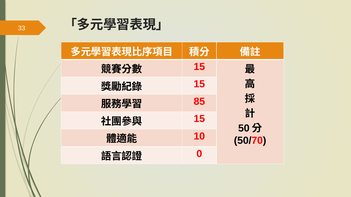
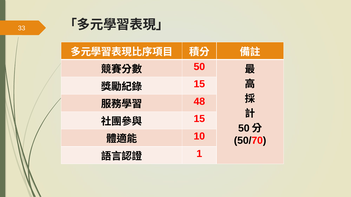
15 at (199, 67): 15 -> 50
85: 85 -> 48
0: 0 -> 1
